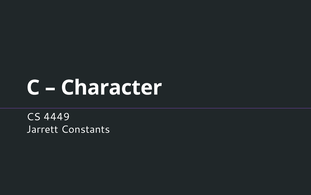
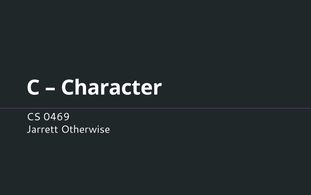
4449: 4449 -> 0469
Constants: Constants -> Otherwise
